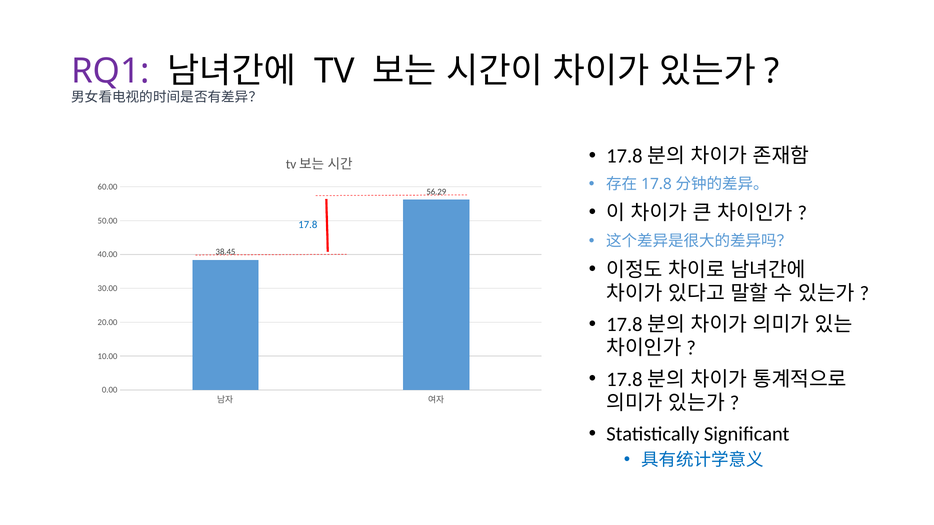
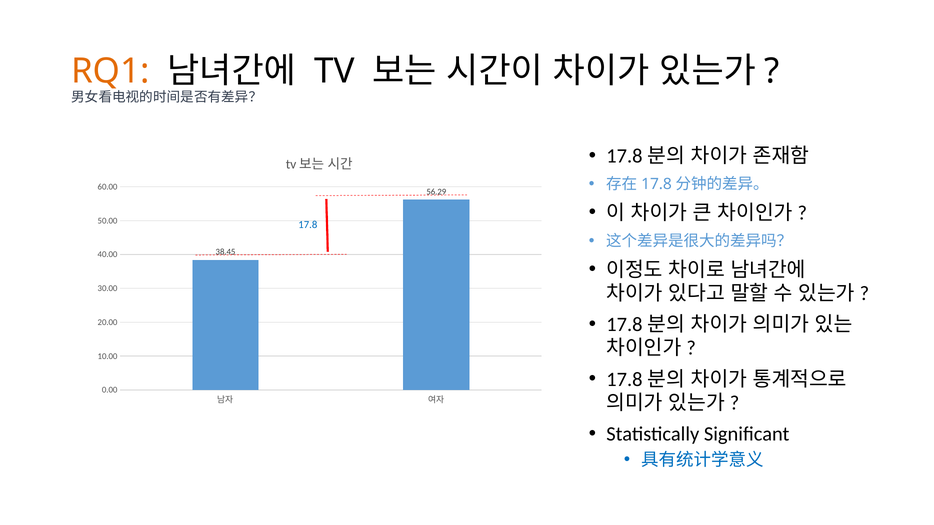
RQ1 colour: purple -> orange
